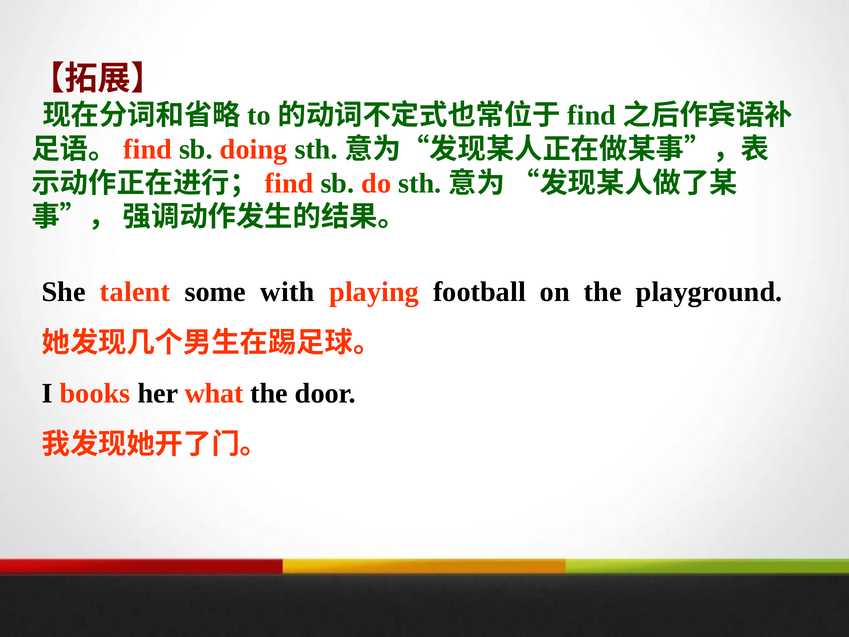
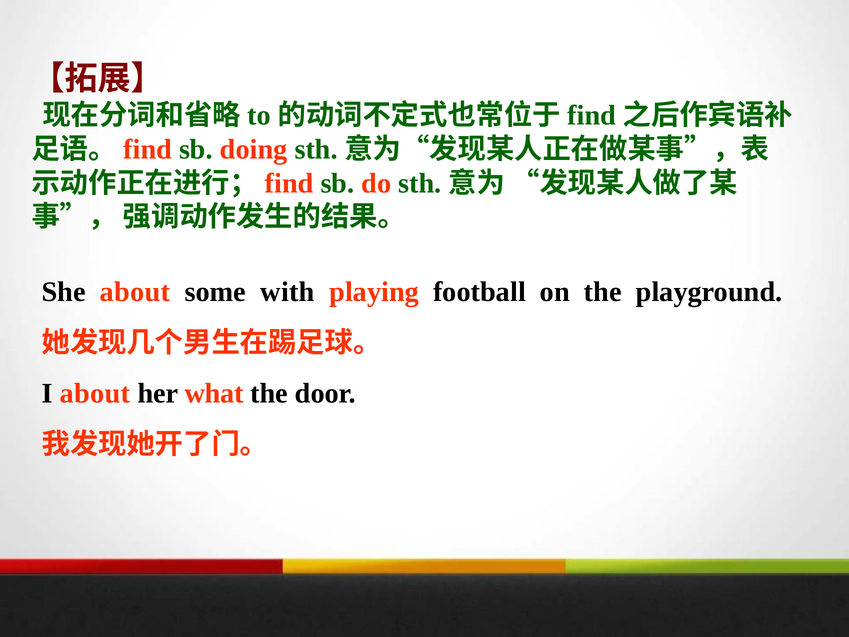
She talent: talent -> about
I books: books -> about
